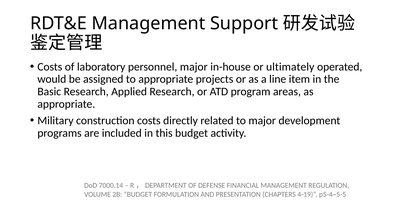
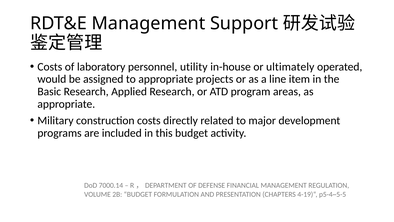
personnel major: major -> utility
